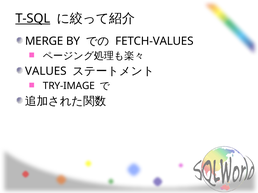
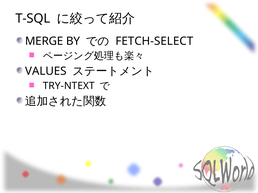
T-SQL underline: present -> none
FETCH-VALUES: FETCH-VALUES -> FETCH-SELECT
TRY-IMAGE: TRY-IMAGE -> TRY-NTEXT
